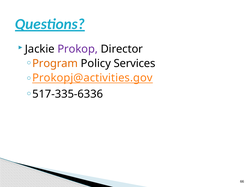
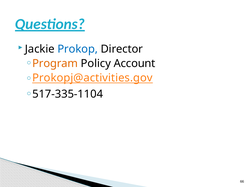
Prokop colour: purple -> blue
Services: Services -> Account
517-335-6336: 517-335-6336 -> 517-335-1104
